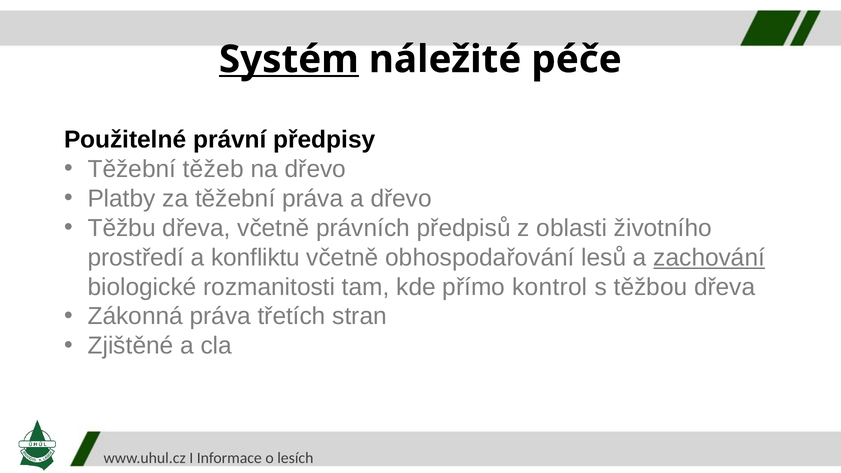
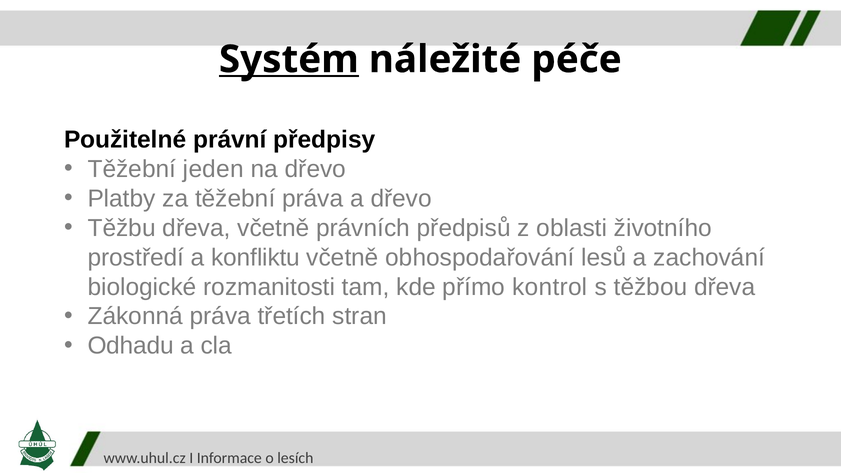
těžeb: těžeb -> jeden
zachování underline: present -> none
Zjištěné: Zjištěné -> Odhadu
